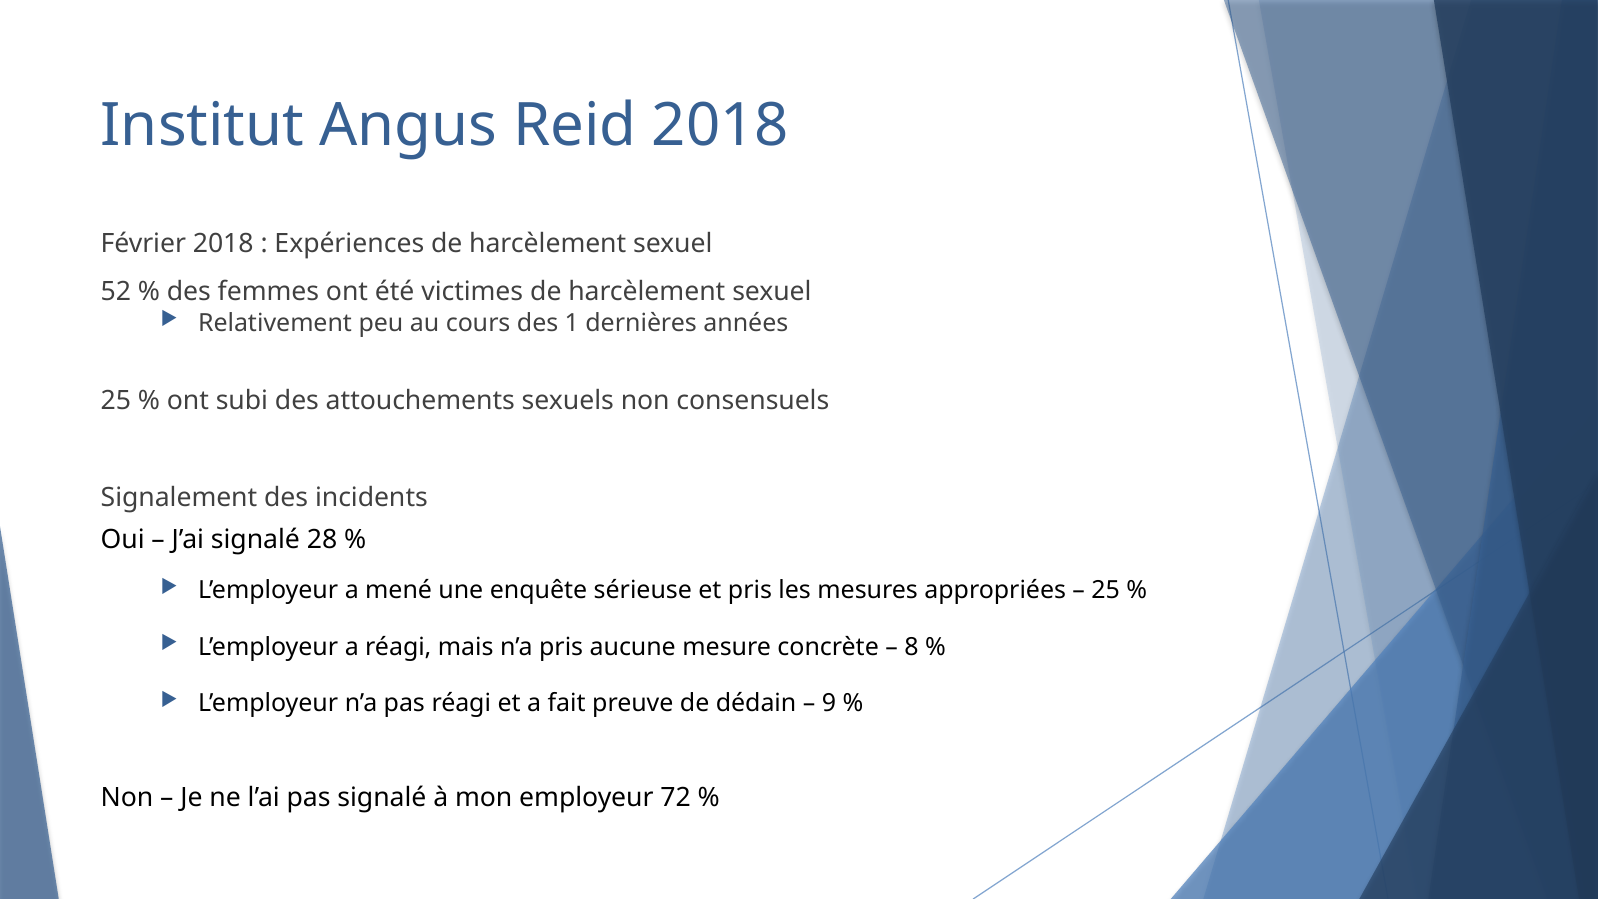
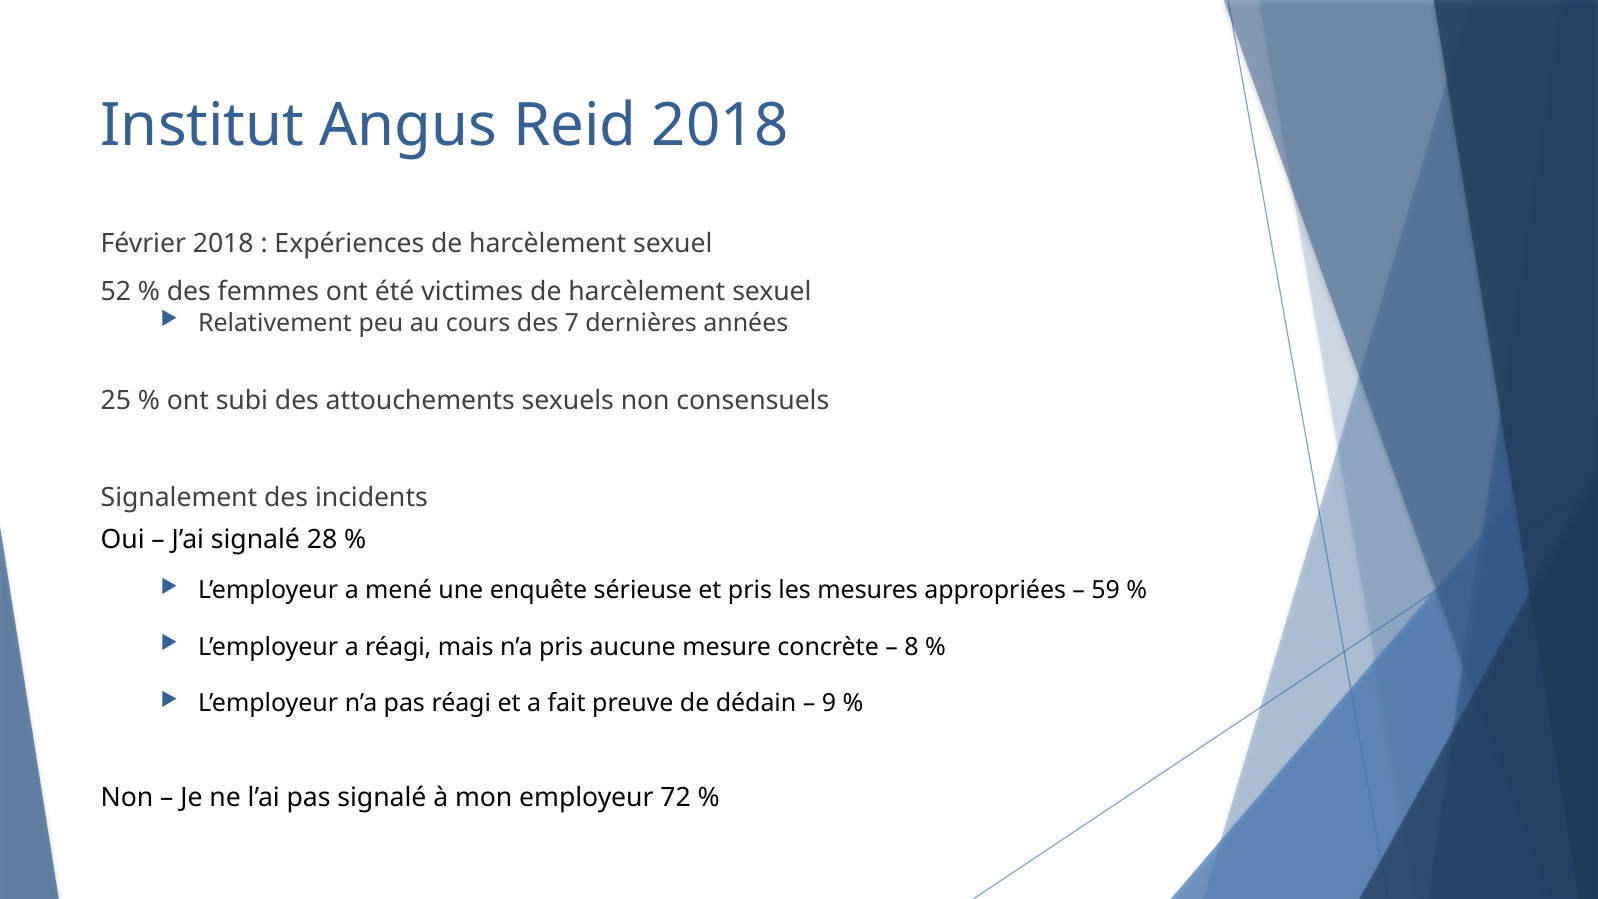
1: 1 -> 7
25 at (1106, 590): 25 -> 59
